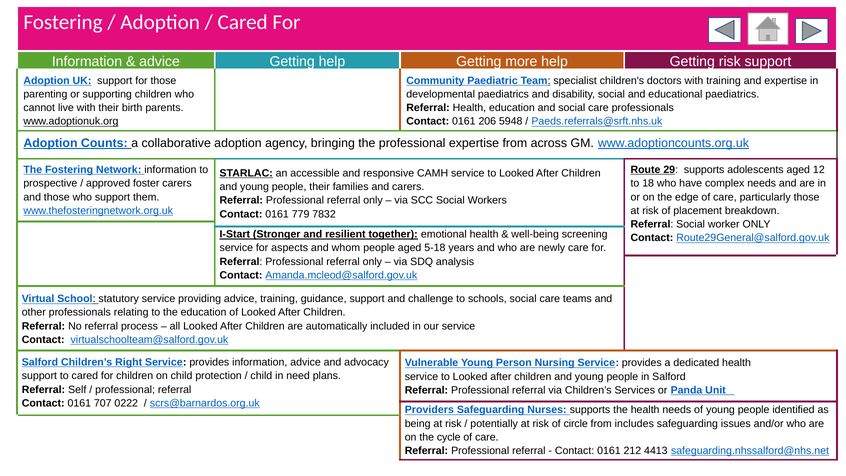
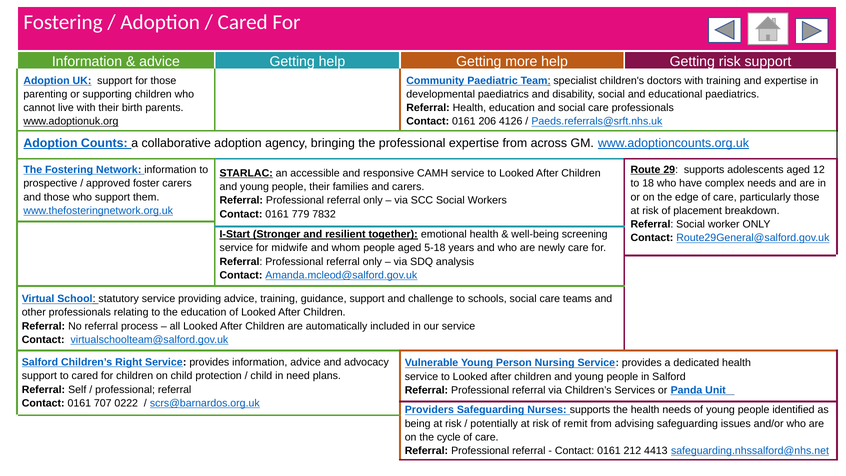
5948: 5948 -> 4126
aspects: aspects -> midwife
circle: circle -> remit
includes: includes -> advising
